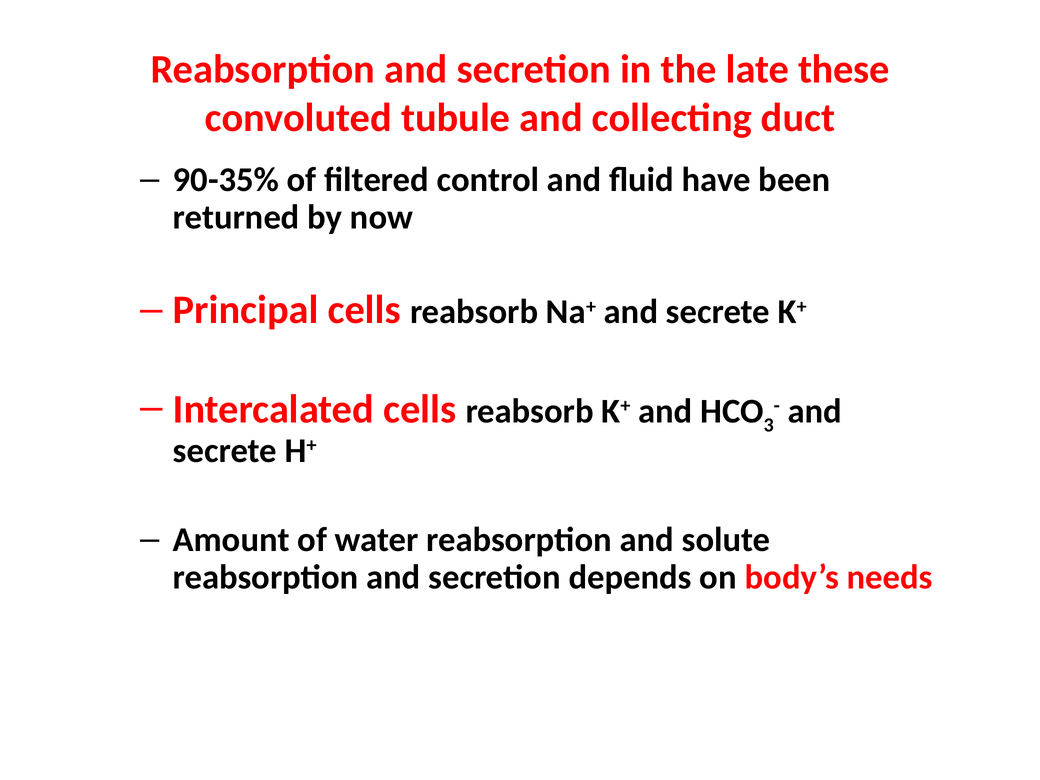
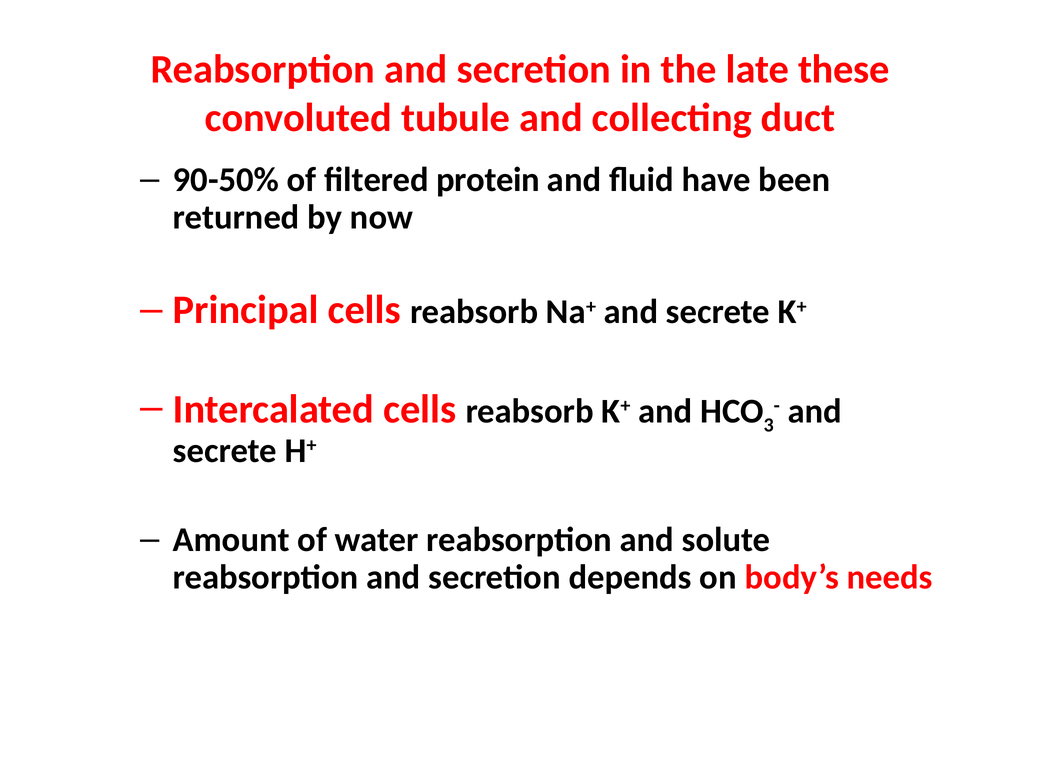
90-35%: 90-35% -> 90-50%
control: control -> protein
